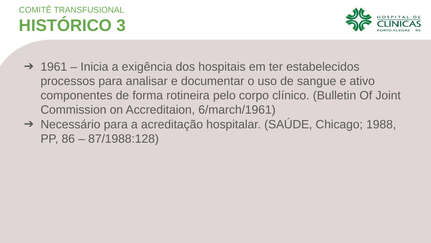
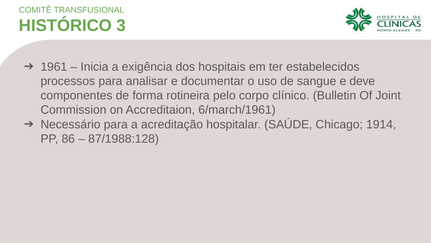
ativo: ativo -> deve
1988: 1988 -> 1914
